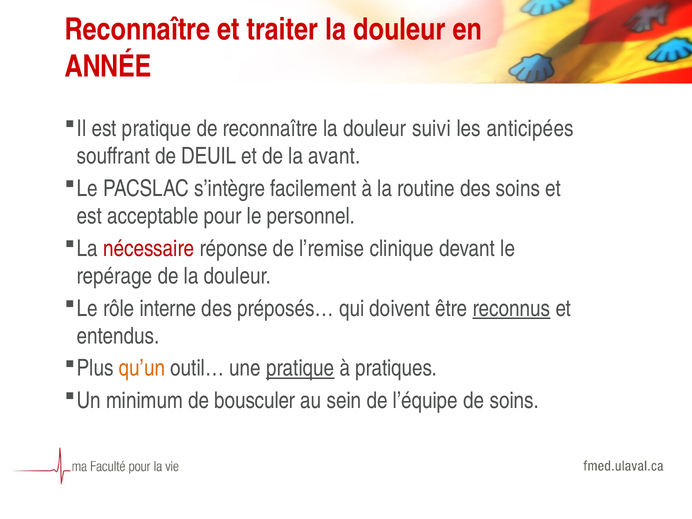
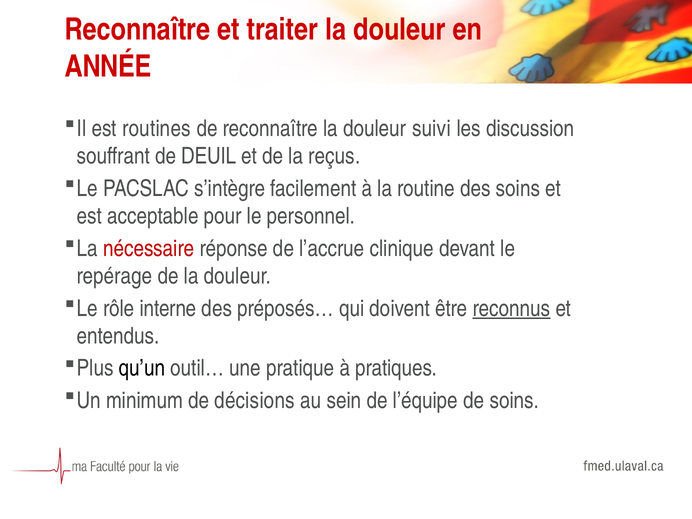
est pratique: pratique -> routines
anticipées: anticipées -> discussion
avant: avant -> reçus
l’remise: l’remise -> l’accrue
qu’un colour: orange -> black
pratique at (300, 368) underline: present -> none
bousculer: bousculer -> décisions
